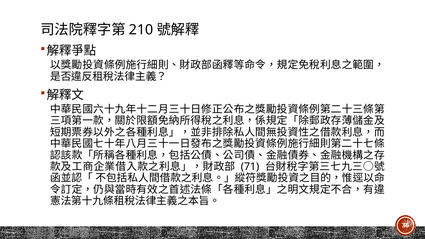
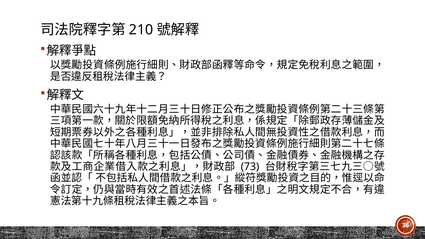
71: 71 -> 73
